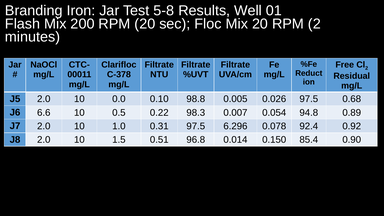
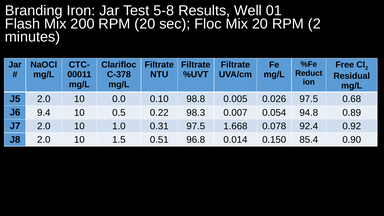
6.6: 6.6 -> 9.4
6.296: 6.296 -> 1.668
